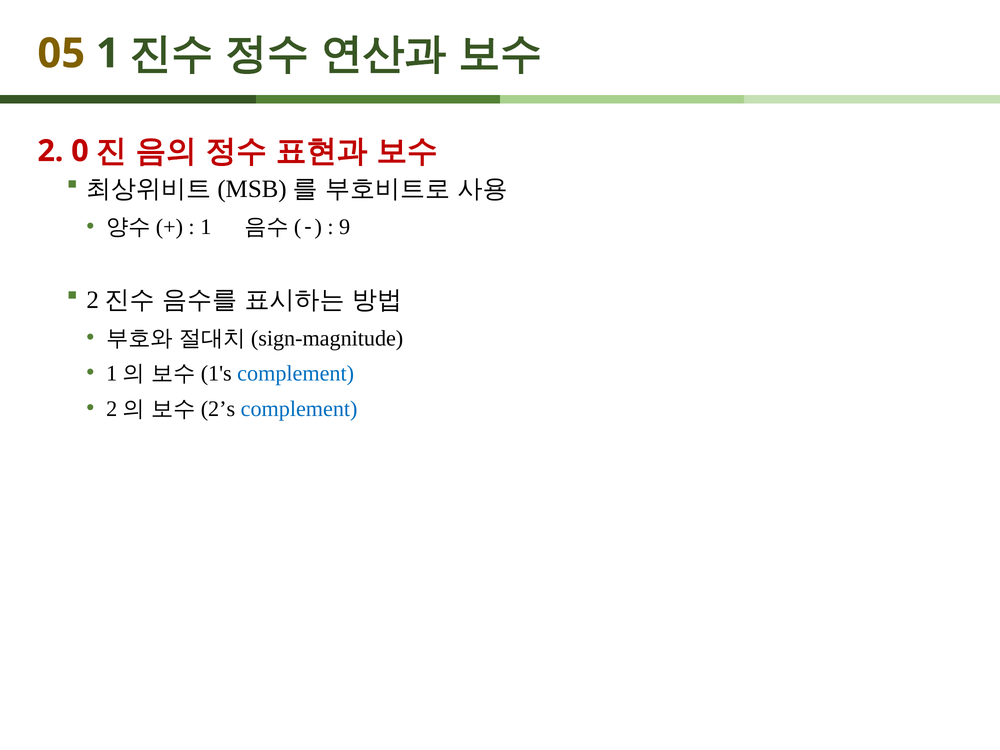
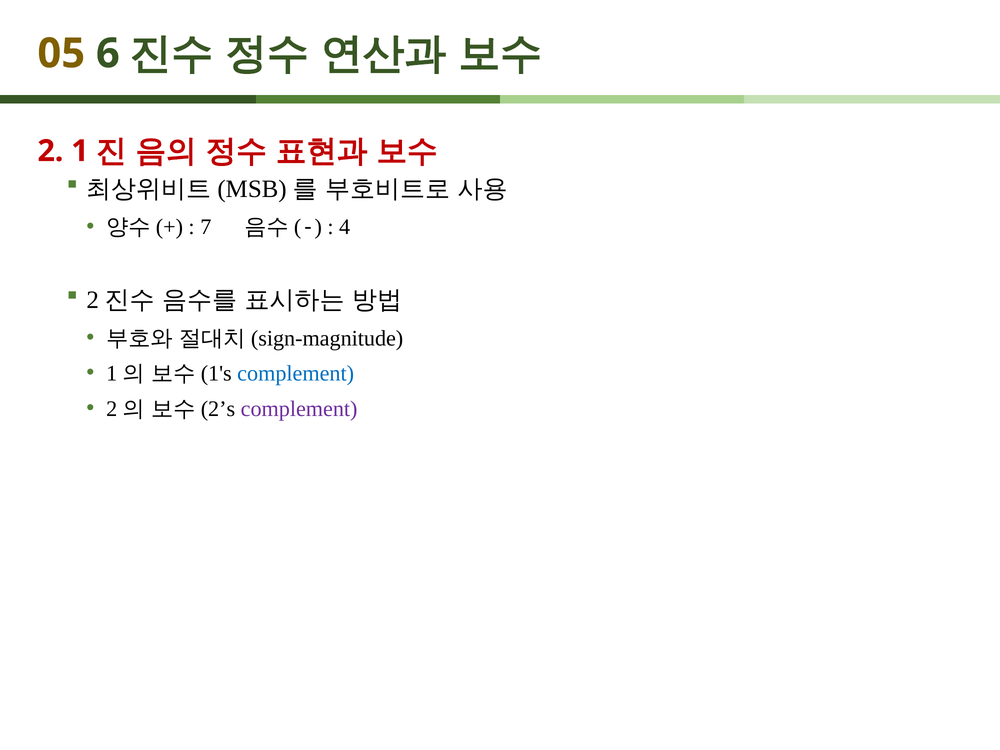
05 1: 1 -> 6
0: 0 -> 1
1 at (206, 227): 1 -> 7
9: 9 -> 4
complement at (299, 409) colour: blue -> purple
